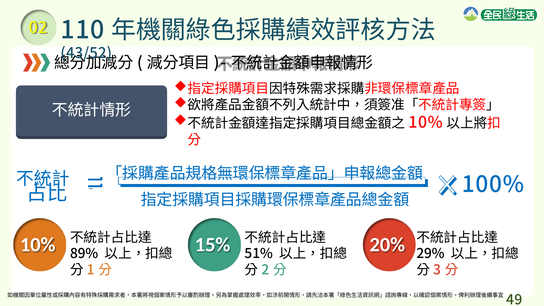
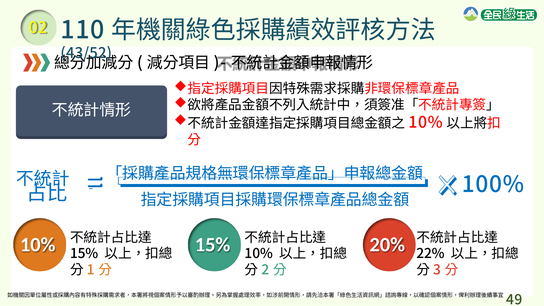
89% at (84, 254): 89% -> 15%
51% at (259, 254): 51% -> 10%
29%: 29% -> 22%
